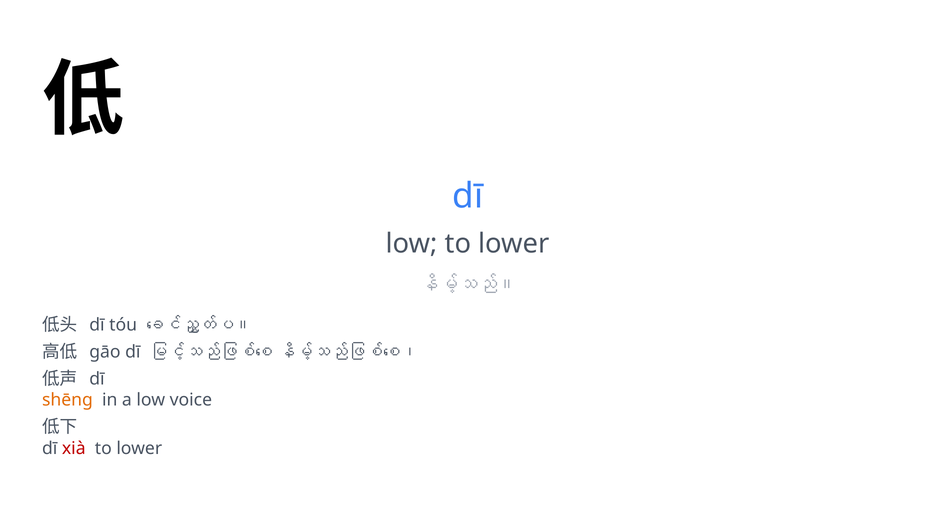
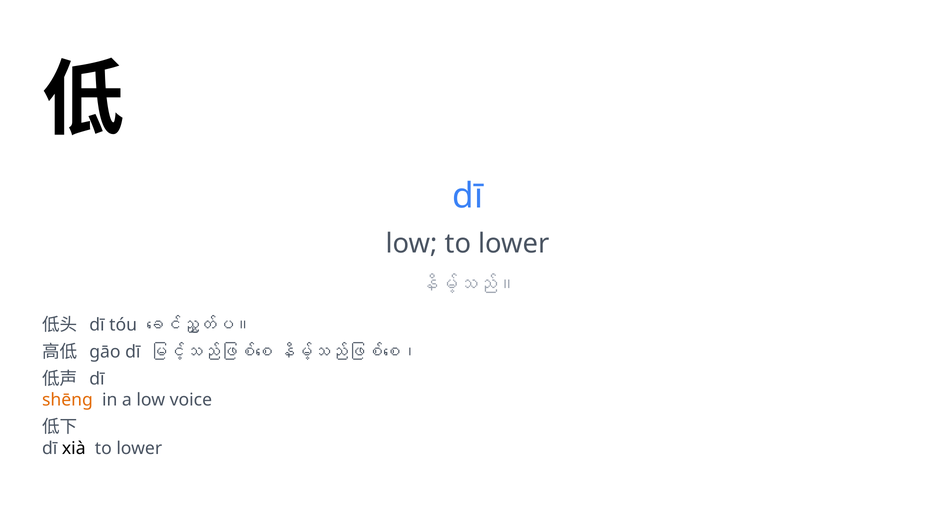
xià colour: red -> black
